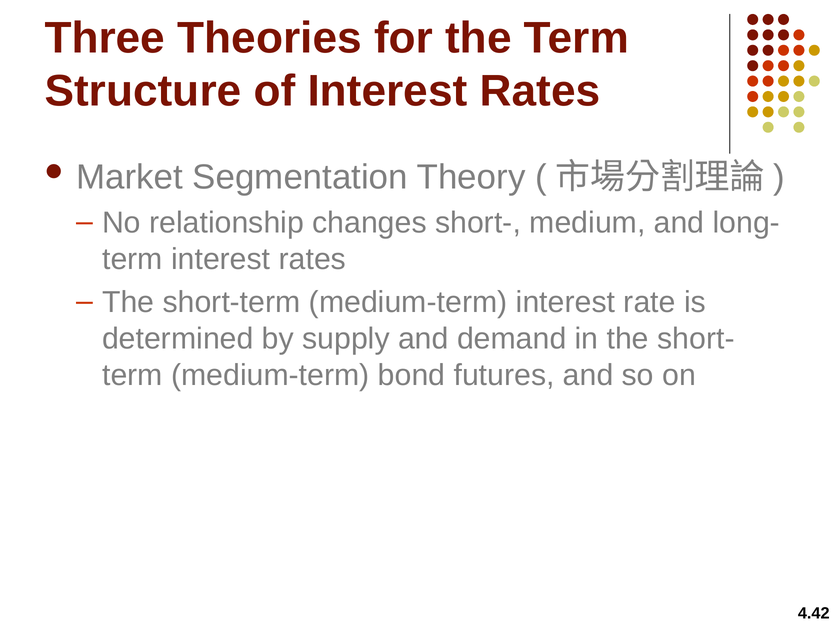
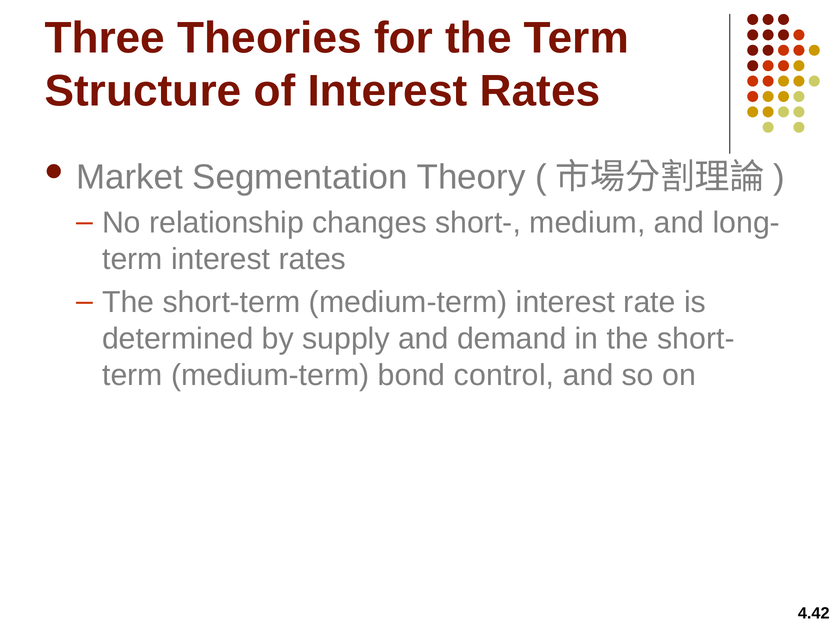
futures: futures -> control
